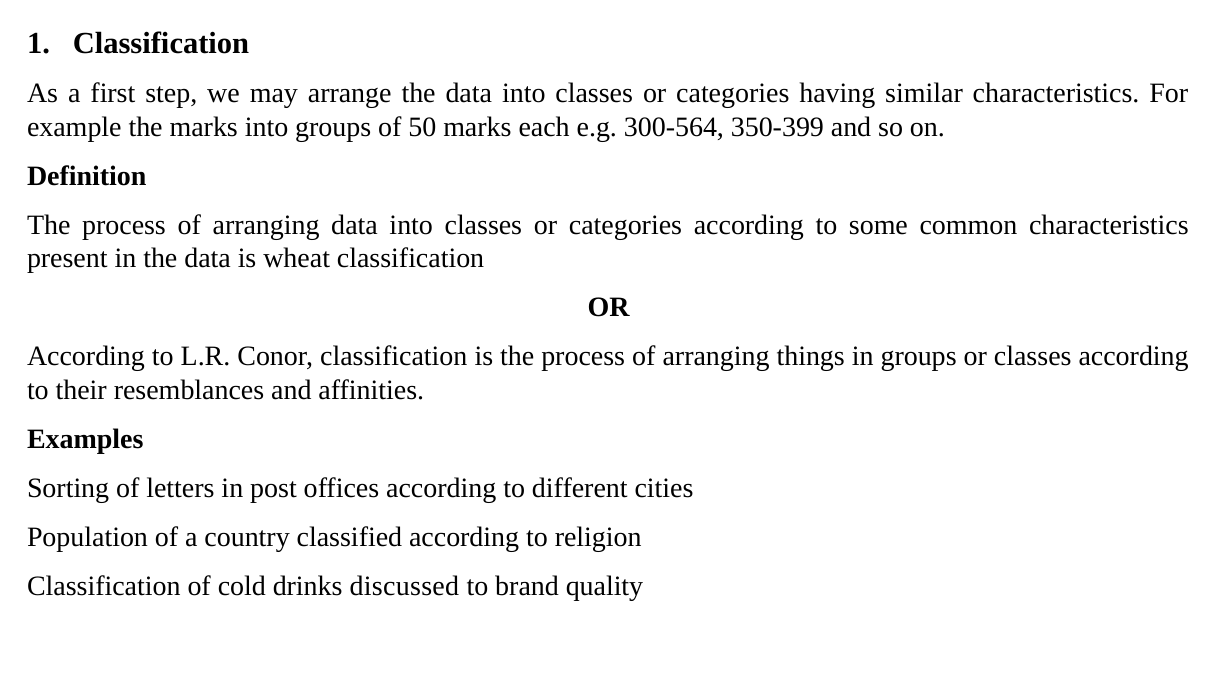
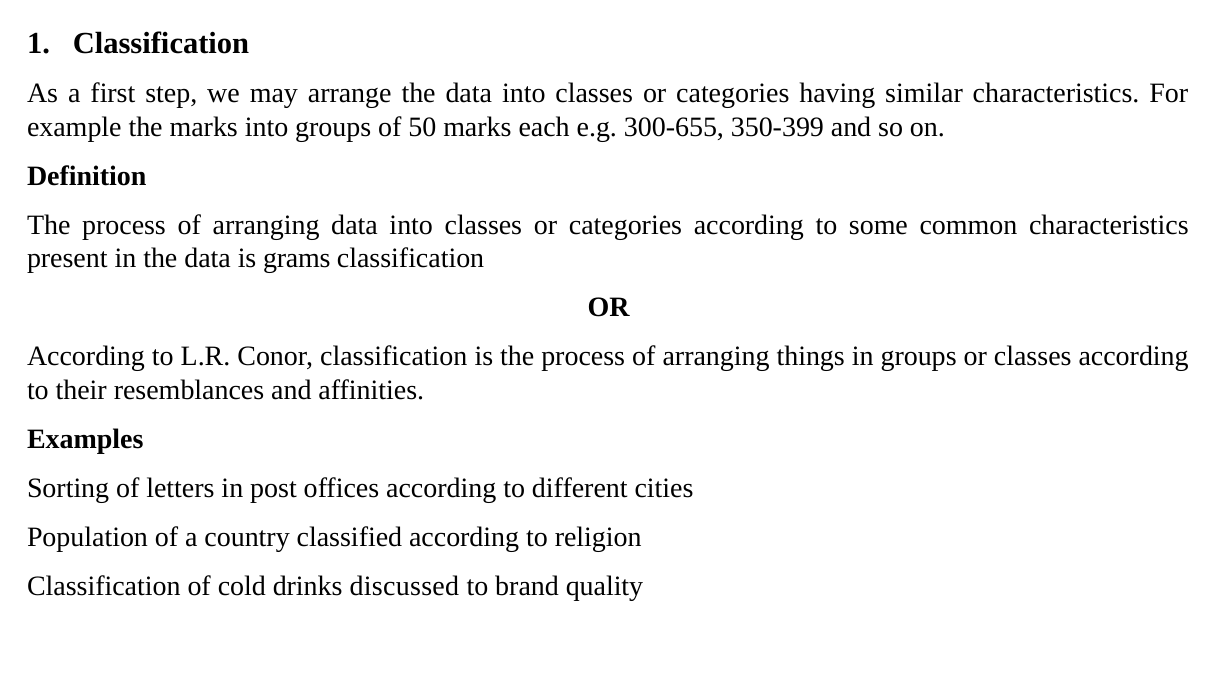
300-564: 300-564 -> 300-655
wheat: wheat -> grams
